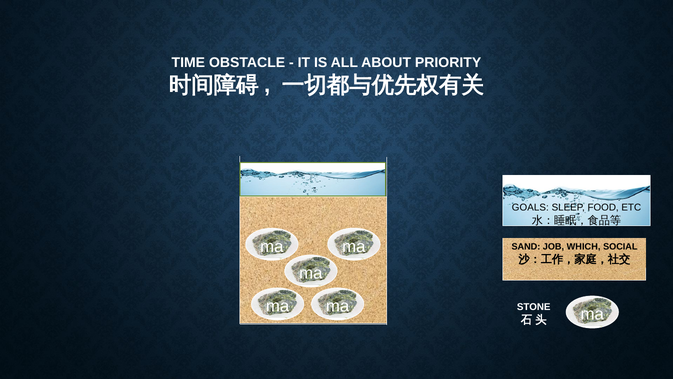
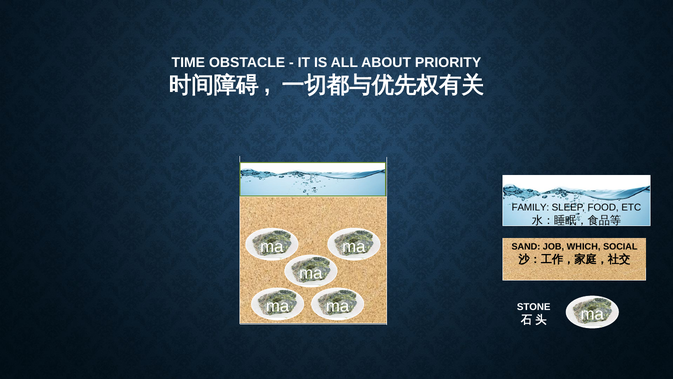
GOALS: GOALS -> FAMILY
